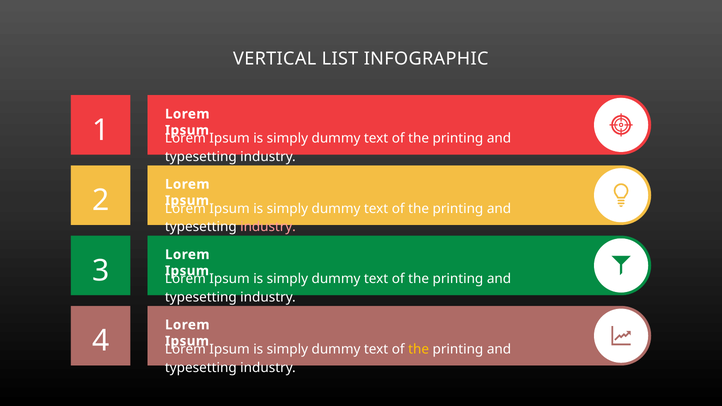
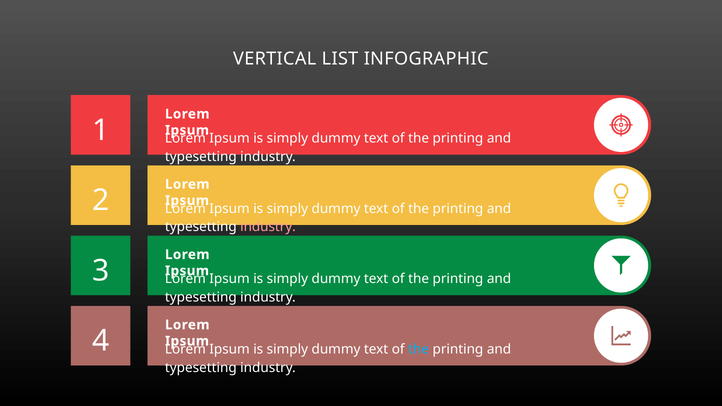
the at (419, 349) colour: yellow -> light blue
